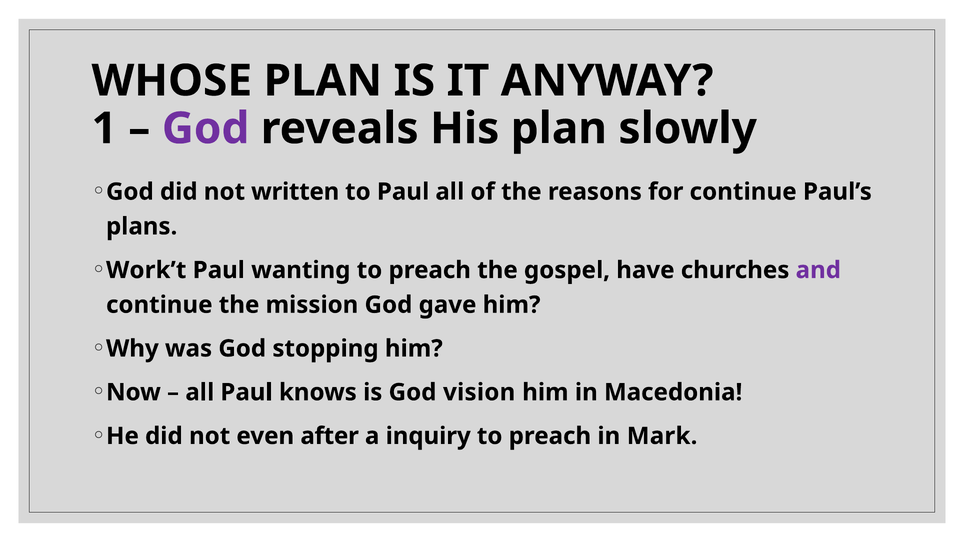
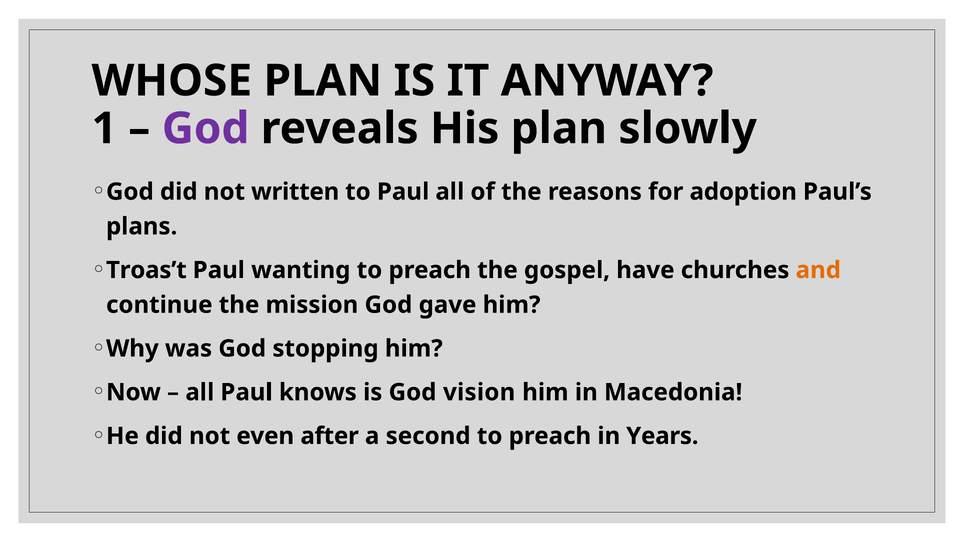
for continue: continue -> adoption
Work’t: Work’t -> Troas’t
and colour: purple -> orange
inquiry: inquiry -> second
Mark: Mark -> Years
